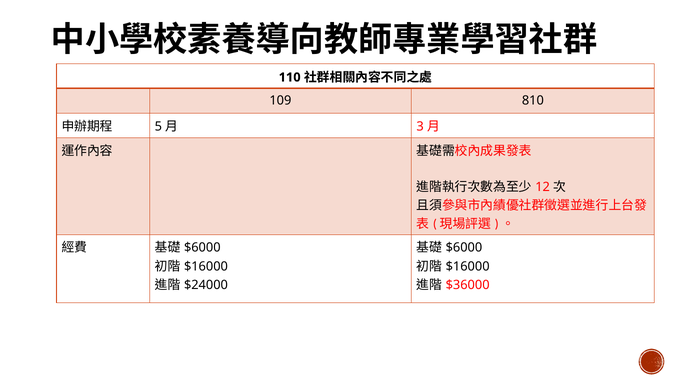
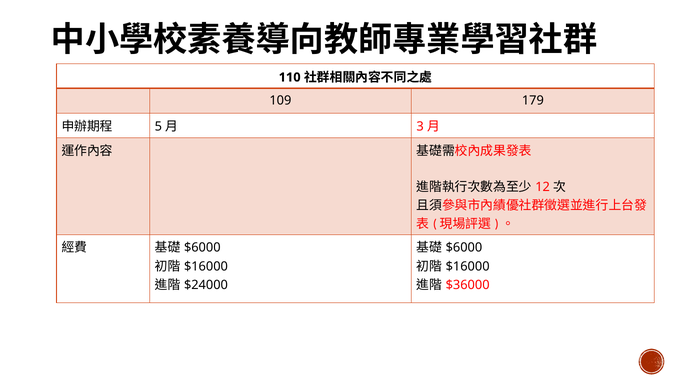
810: 810 -> 179
